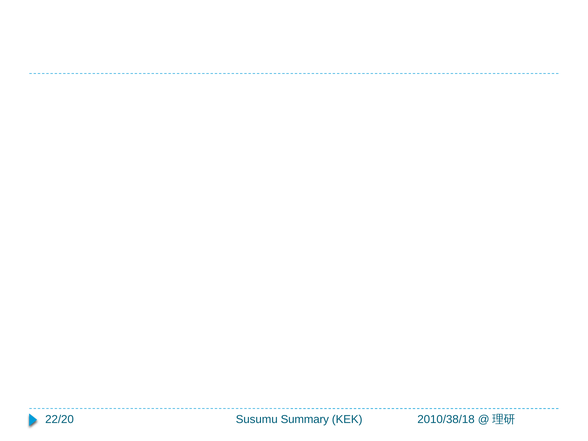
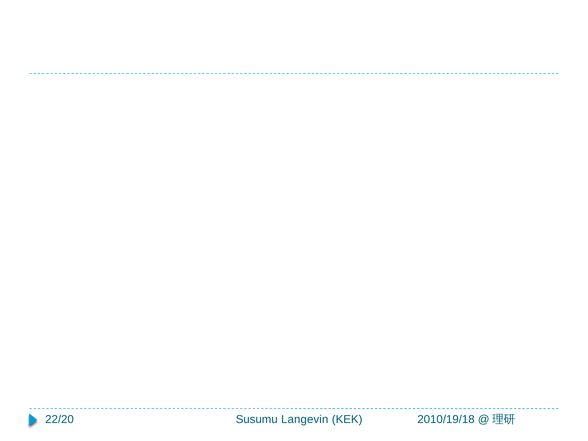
Summary: Summary -> Langevin
2010/38/18: 2010/38/18 -> 2010/19/18
